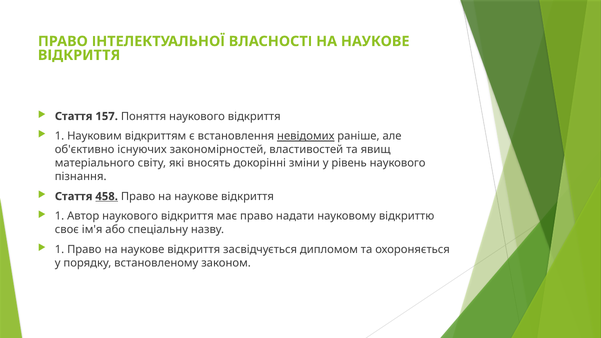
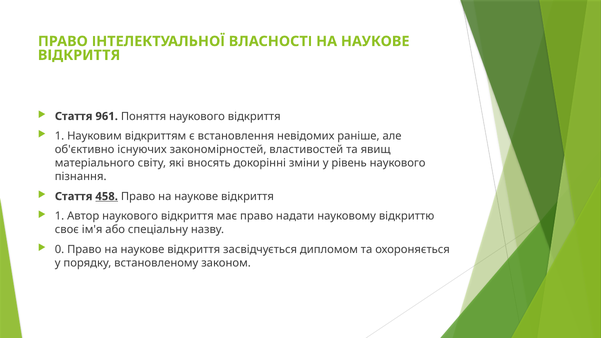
157: 157 -> 961
невідомих underline: present -> none
1 at (60, 250): 1 -> 0
